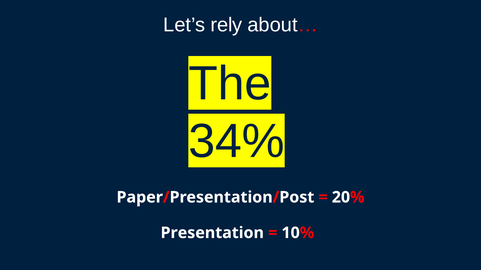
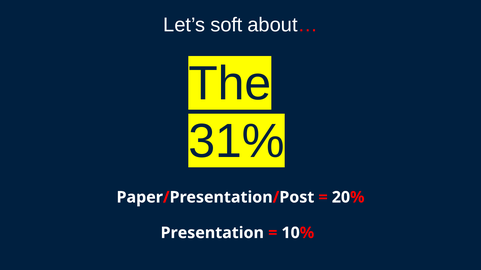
rely: rely -> soft
34%: 34% -> 31%
